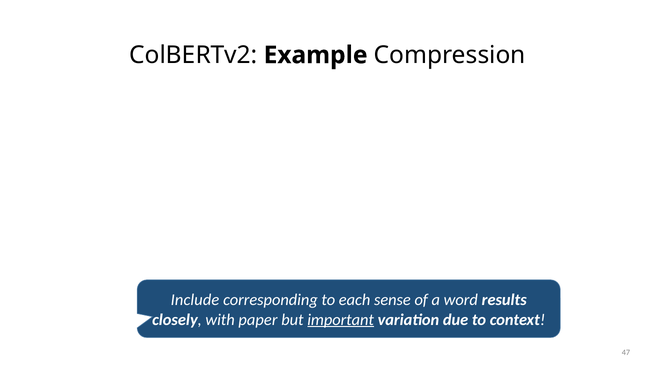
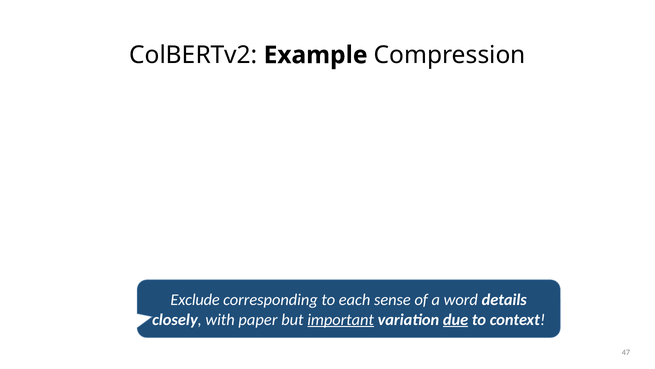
Include: Include -> Exclude
results: results -> details
due underline: none -> present
